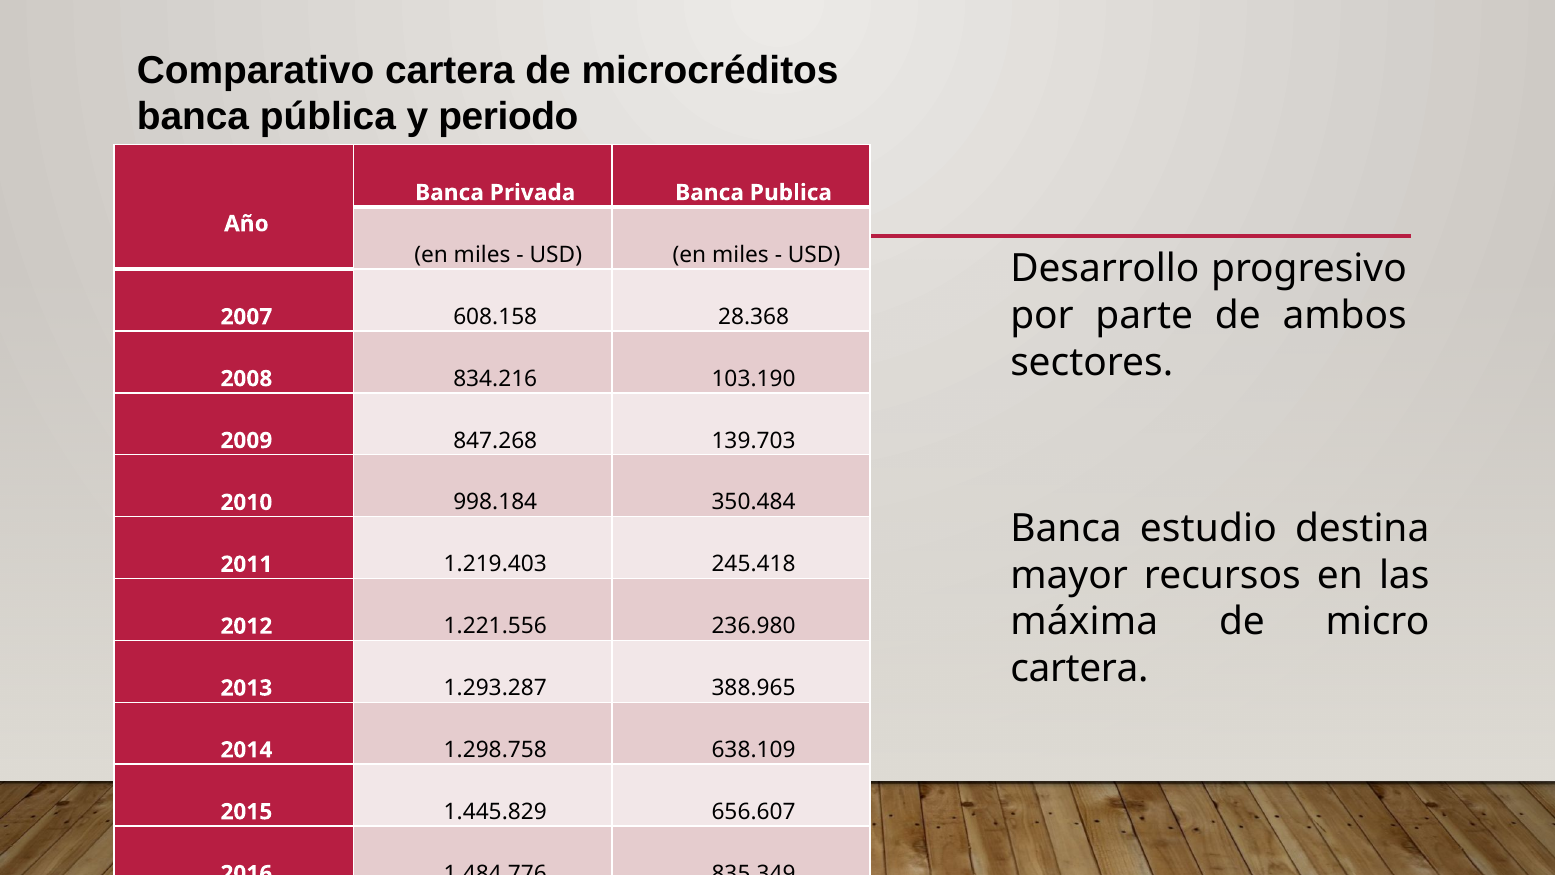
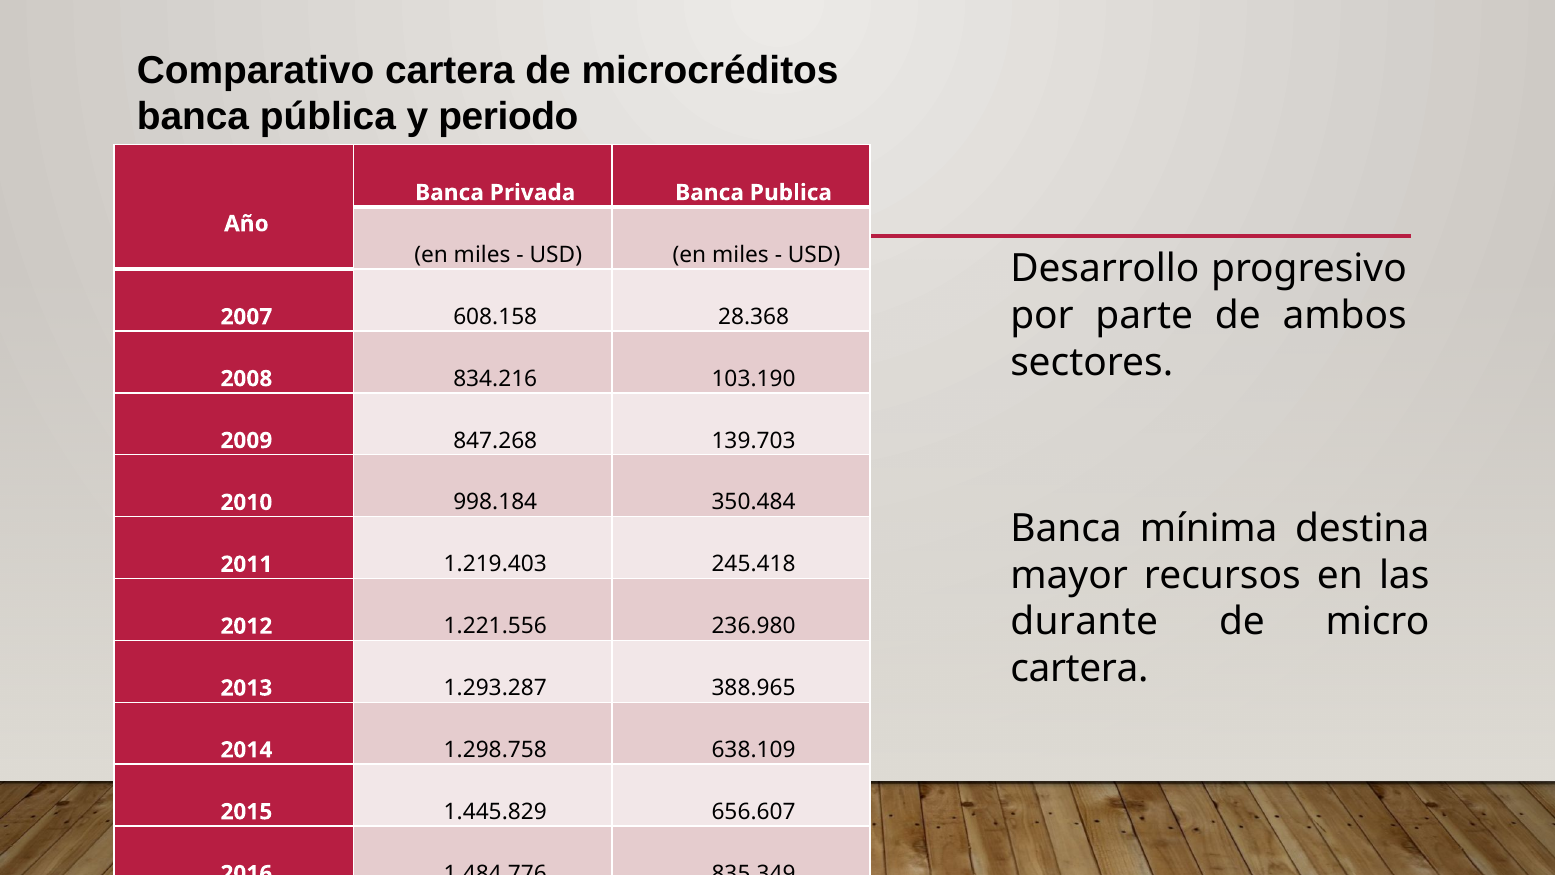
estudio: estudio -> mínima
máxima: máxima -> durante
